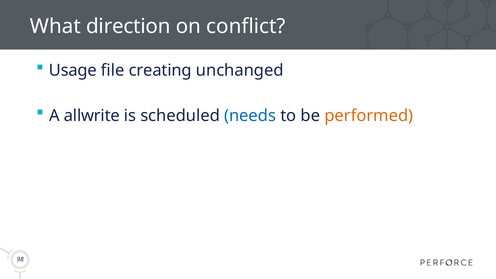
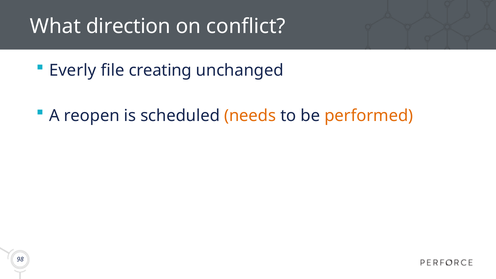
Usage: Usage -> Everly
allwrite: allwrite -> reopen
needs colour: blue -> orange
